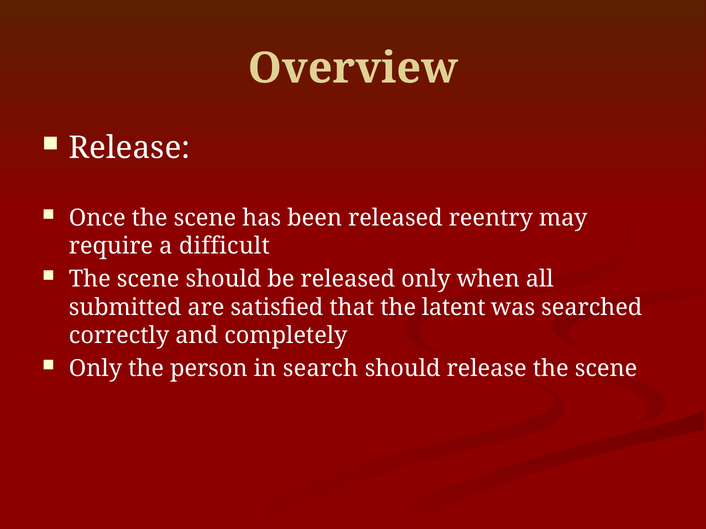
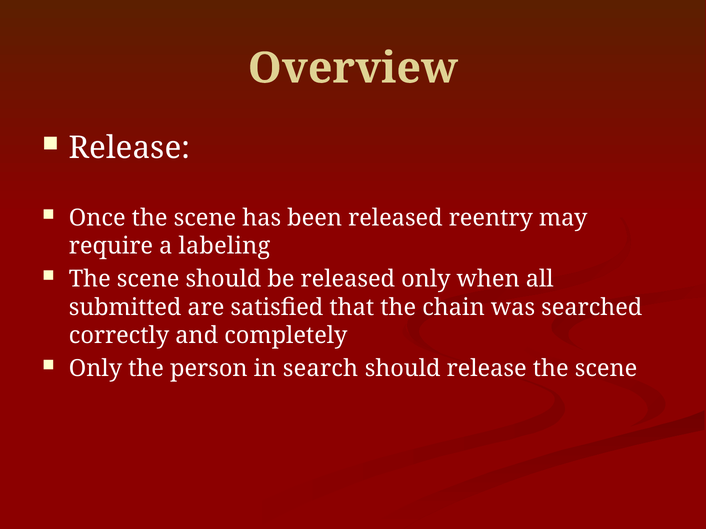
difficult: difficult -> labeling
latent: latent -> chain
